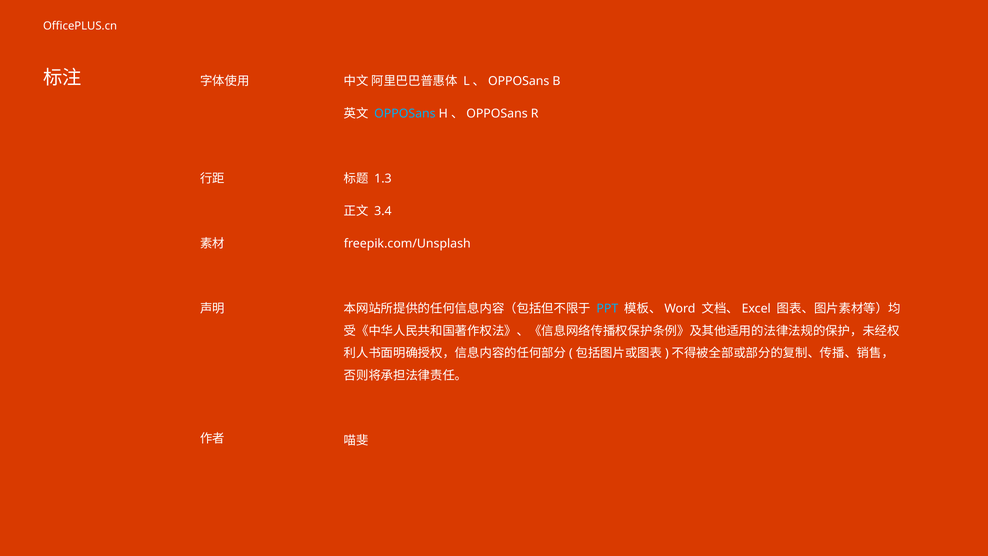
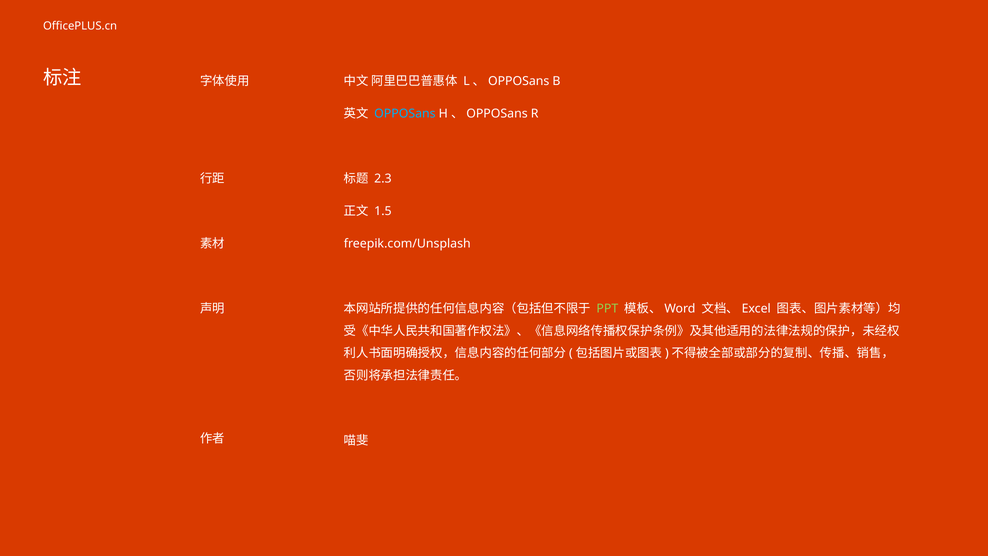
1.3: 1.3 -> 2.3
3.4: 3.4 -> 1.5
PPT colour: light blue -> light green
